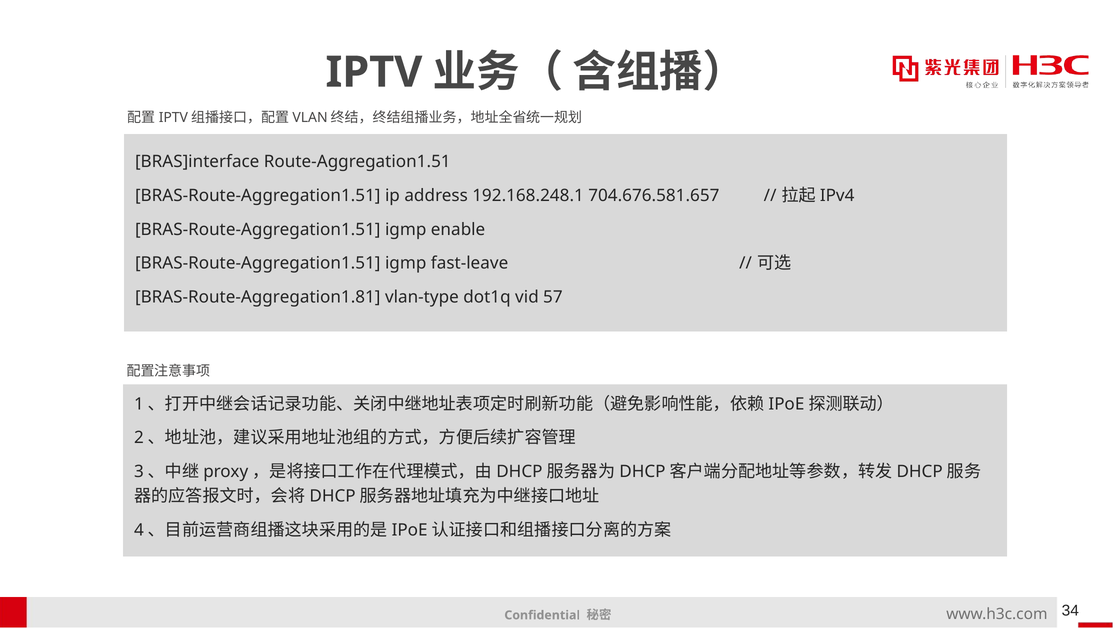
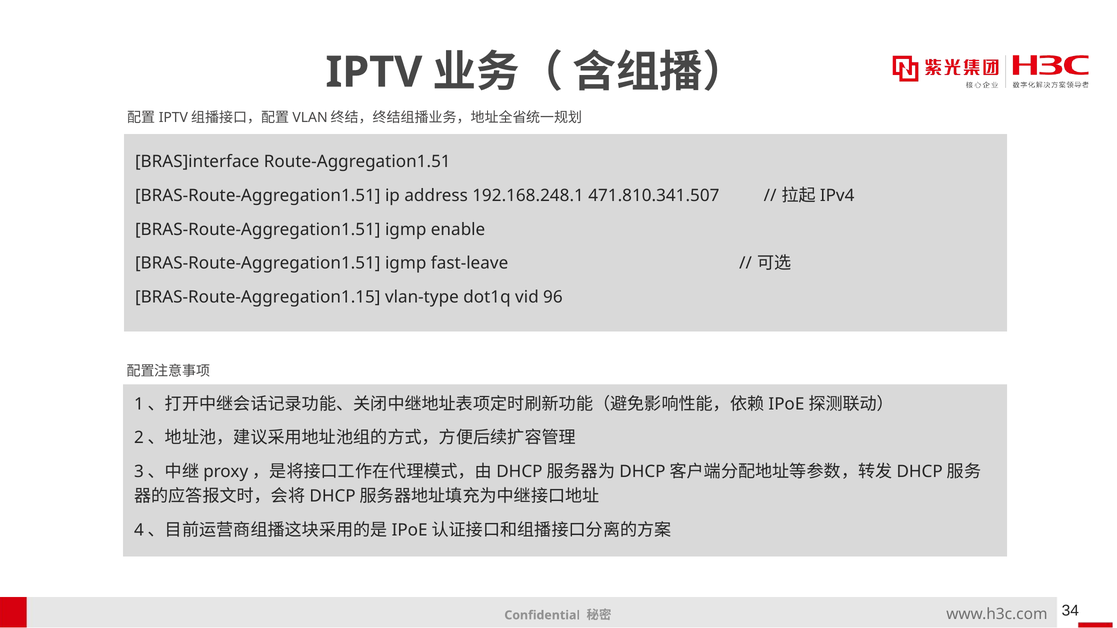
704.676.581.657: 704.676.581.657 -> 471.810.341.507
BRAS-Route-Aggregation1.81: BRAS-Route-Aggregation1.81 -> BRAS-Route-Aggregation1.15
57: 57 -> 96
